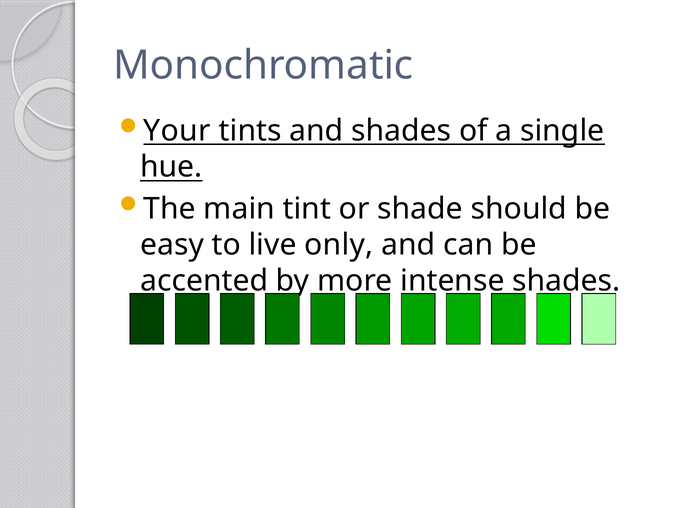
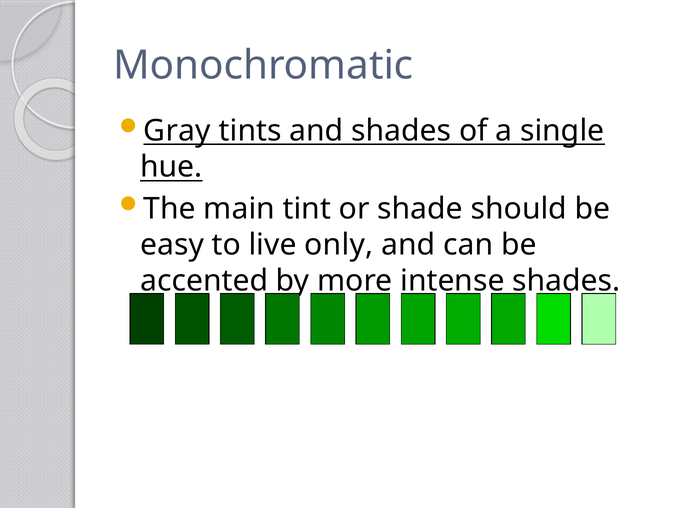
Your: Your -> Gray
